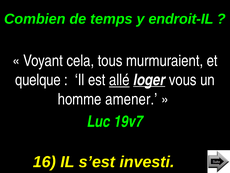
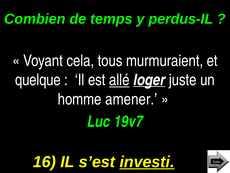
endroit-IL: endroit-IL -> perdus-IL
vous: vous -> juste
investi underline: none -> present
